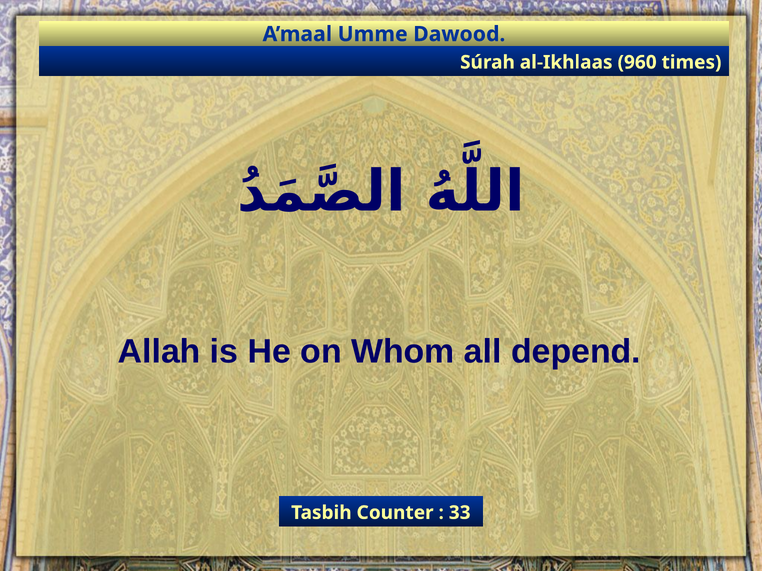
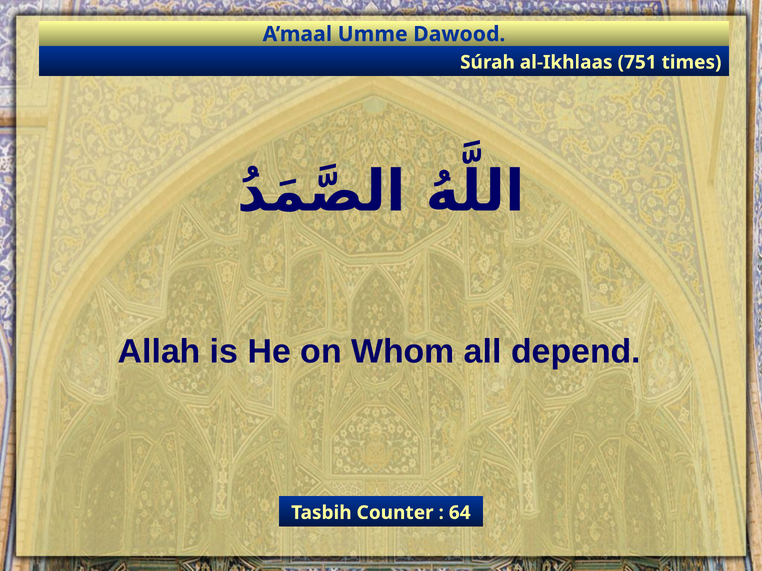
960: 960 -> 751
33: 33 -> 64
